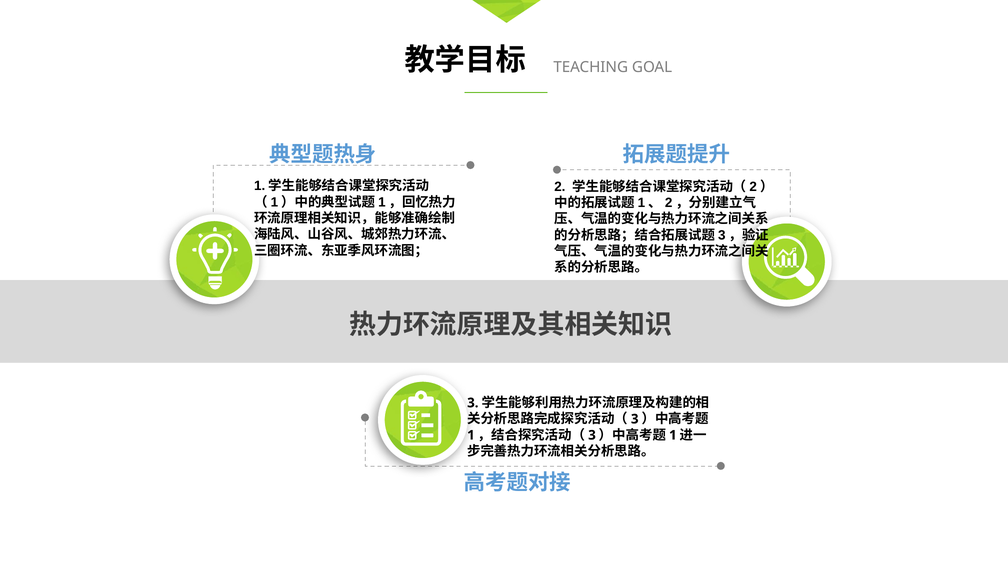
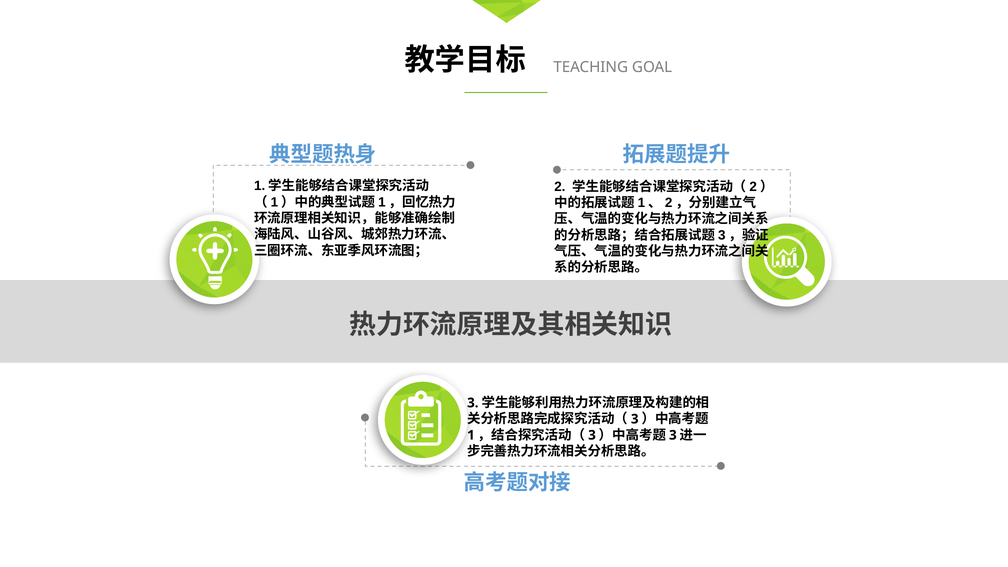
1 at (673, 435): 1 -> 3
